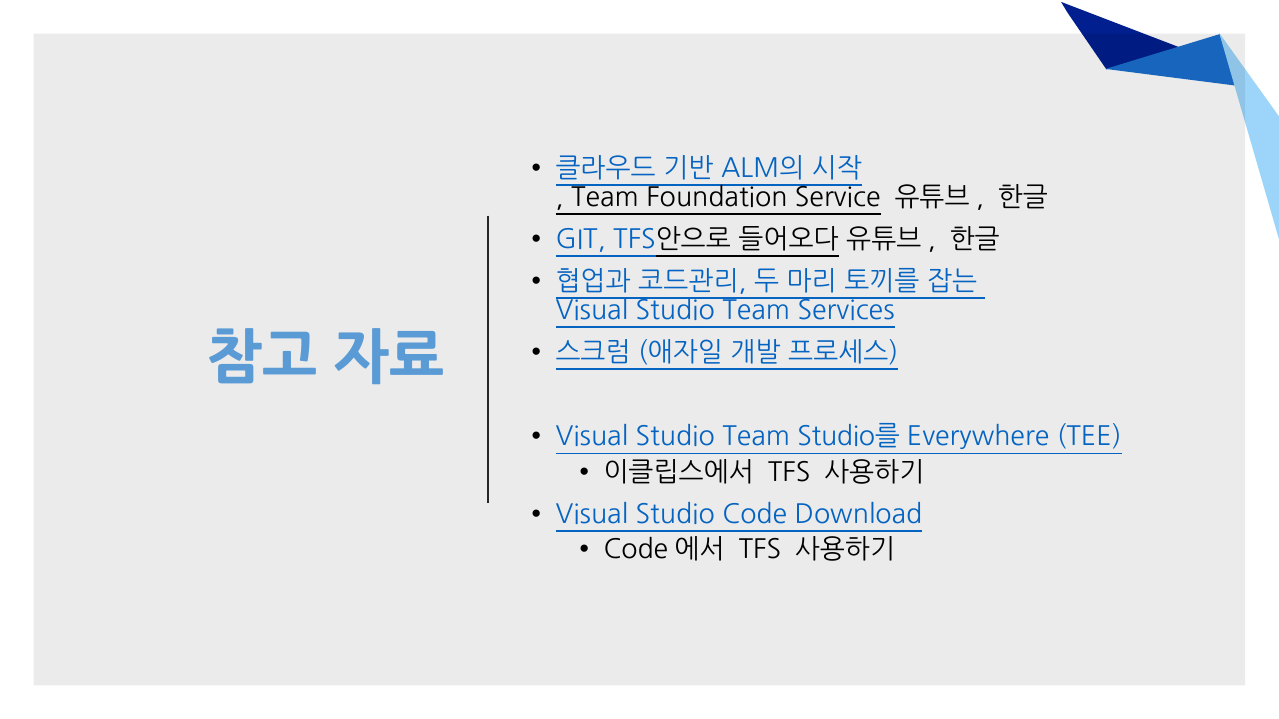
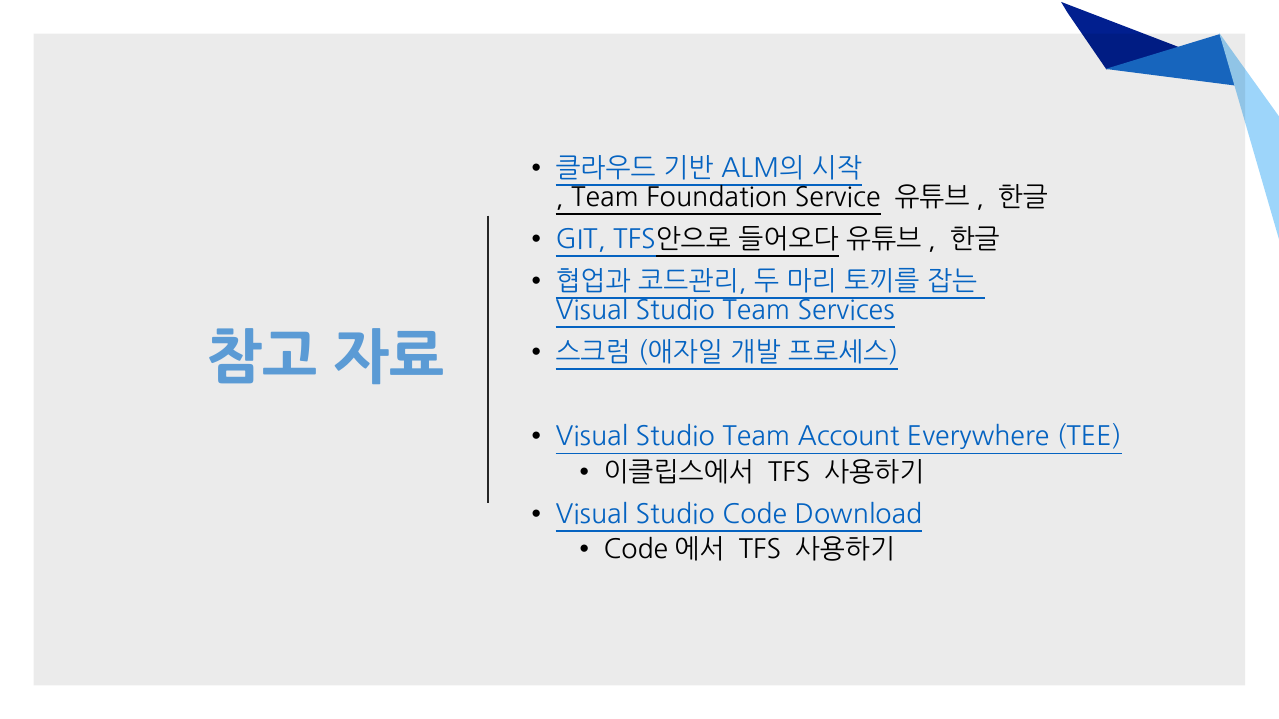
Studio를: Studio를 -> Account
